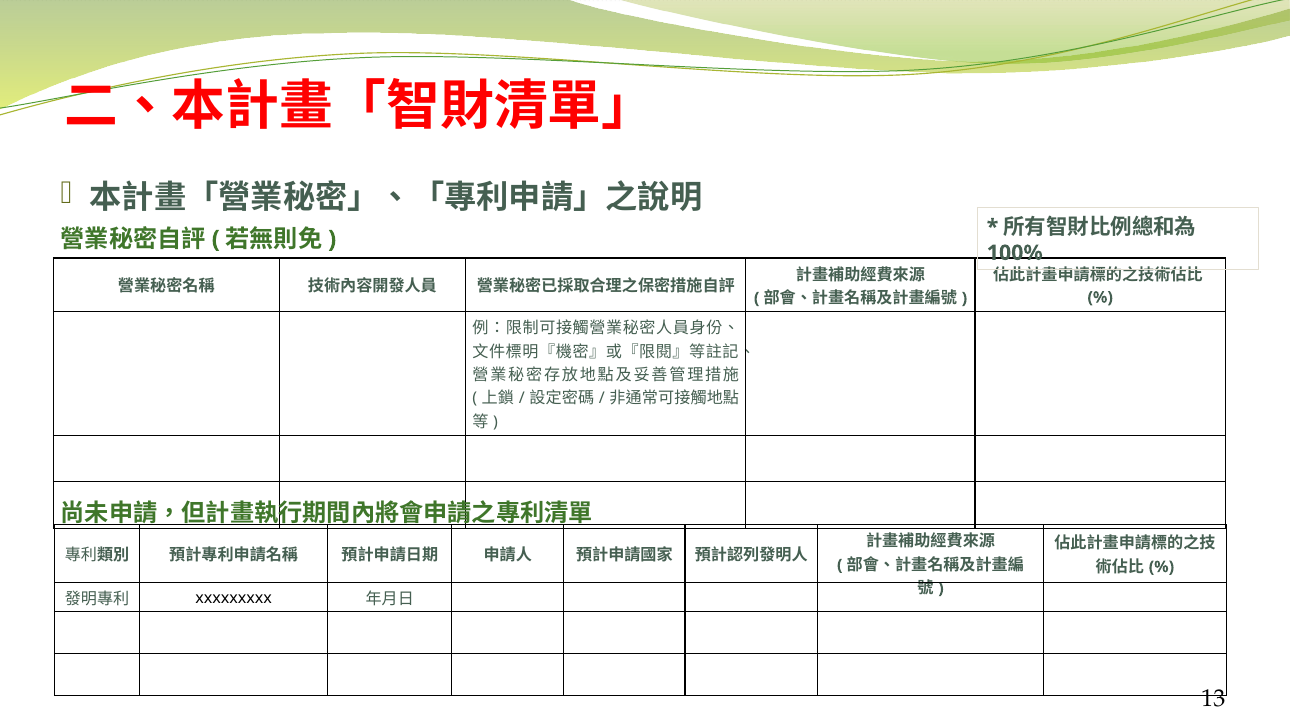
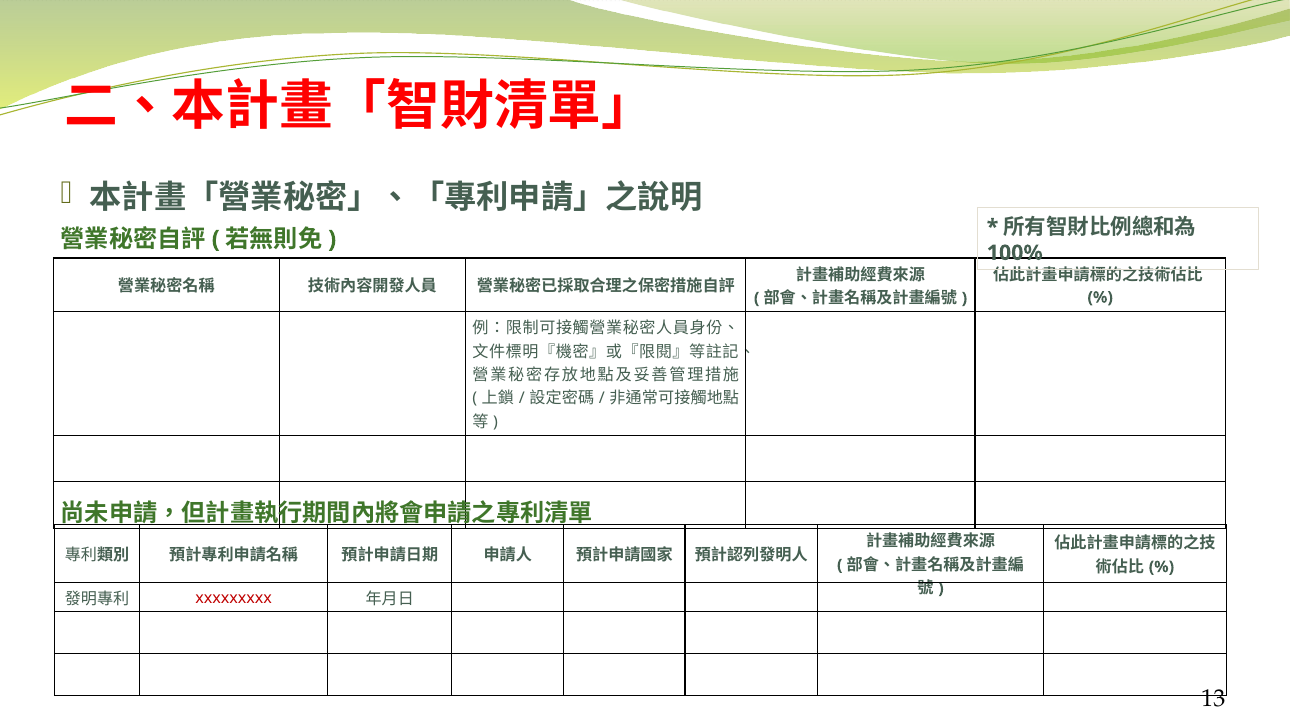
xxxxxxxxx colour: black -> red
